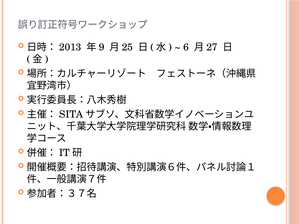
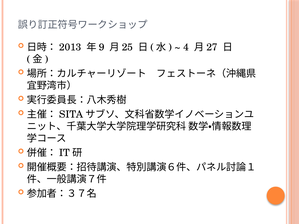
6: 6 -> 4
